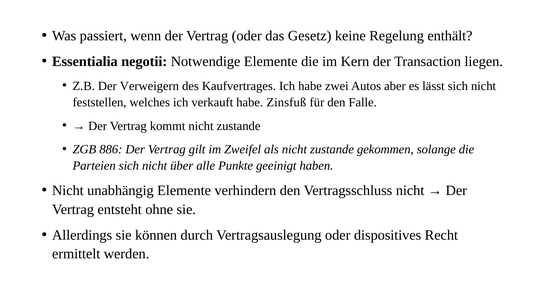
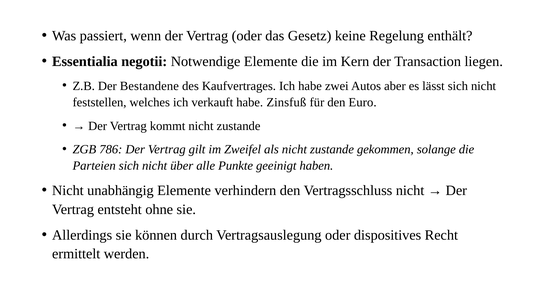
Verweigern: Verweigern -> Bestandene
Falle: Falle -> Euro
886: 886 -> 786
